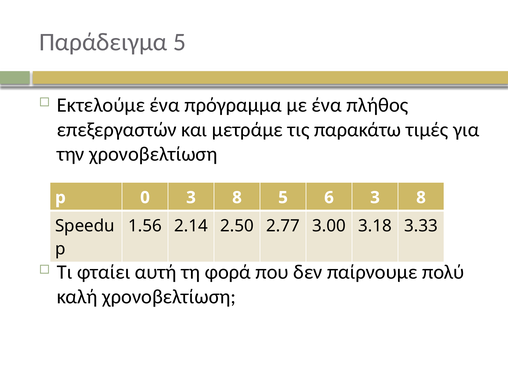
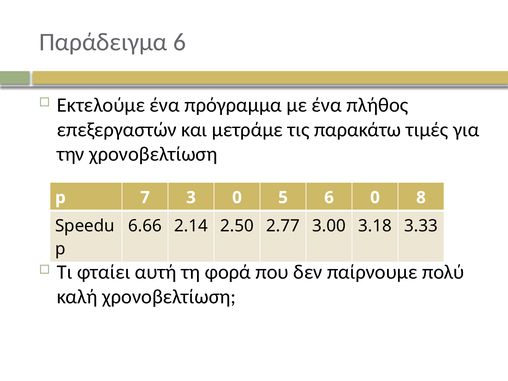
Παράδειγμα 5: 5 -> 6
0: 0 -> 7
8 at (237, 198): 8 -> 0
6 3: 3 -> 0
1.56: 1.56 -> 6.66
